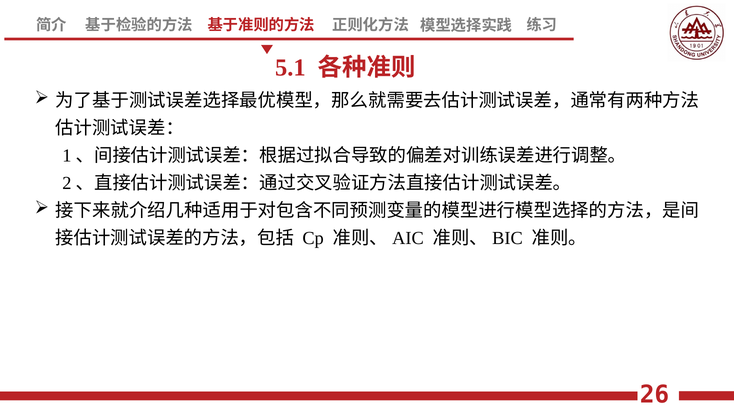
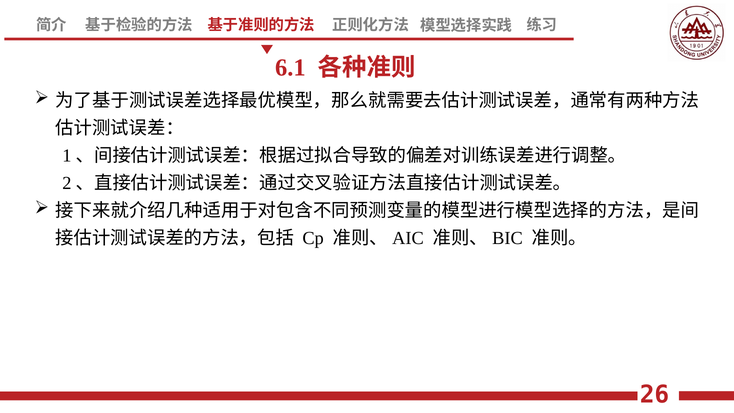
5.1: 5.1 -> 6.1
